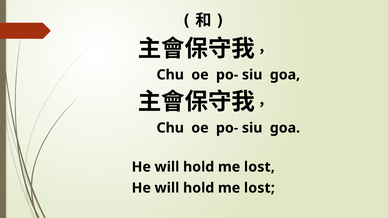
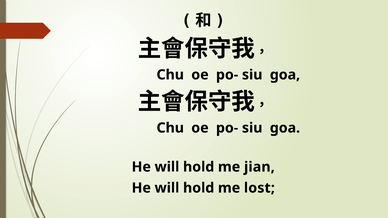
lost at (259, 167): lost -> jian
